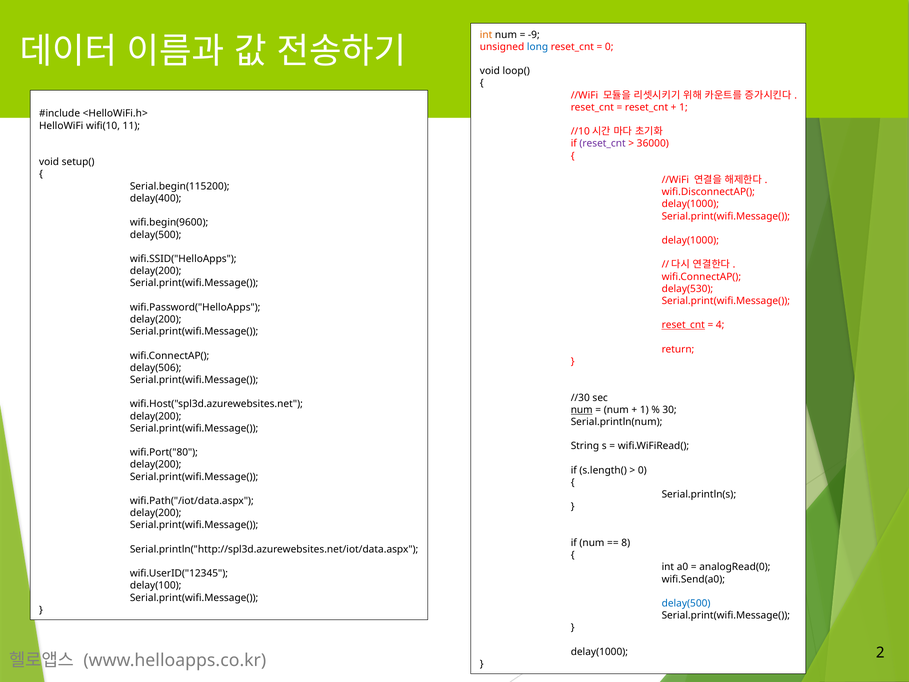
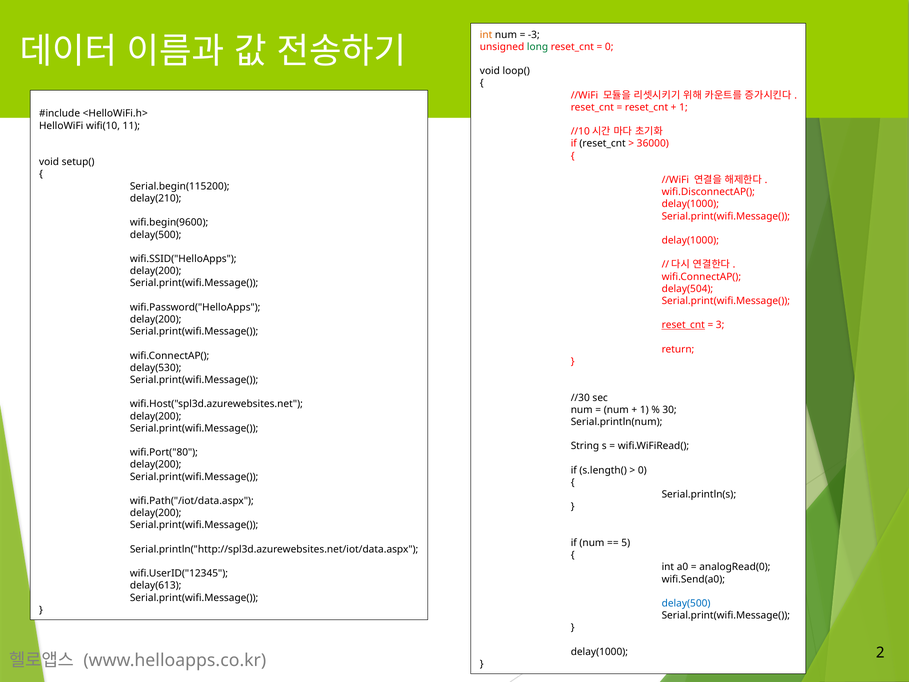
-9: -9 -> -3
long colour: blue -> green
reset_cnt at (603, 144) colour: purple -> black
delay(400: delay(400 -> delay(210
delay(530: delay(530 -> delay(504
4: 4 -> 3
delay(506: delay(506 -> delay(530
num at (582, 410) underline: present -> none
8: 8 -> 5
delay(100: delay(100 -> delay(613
